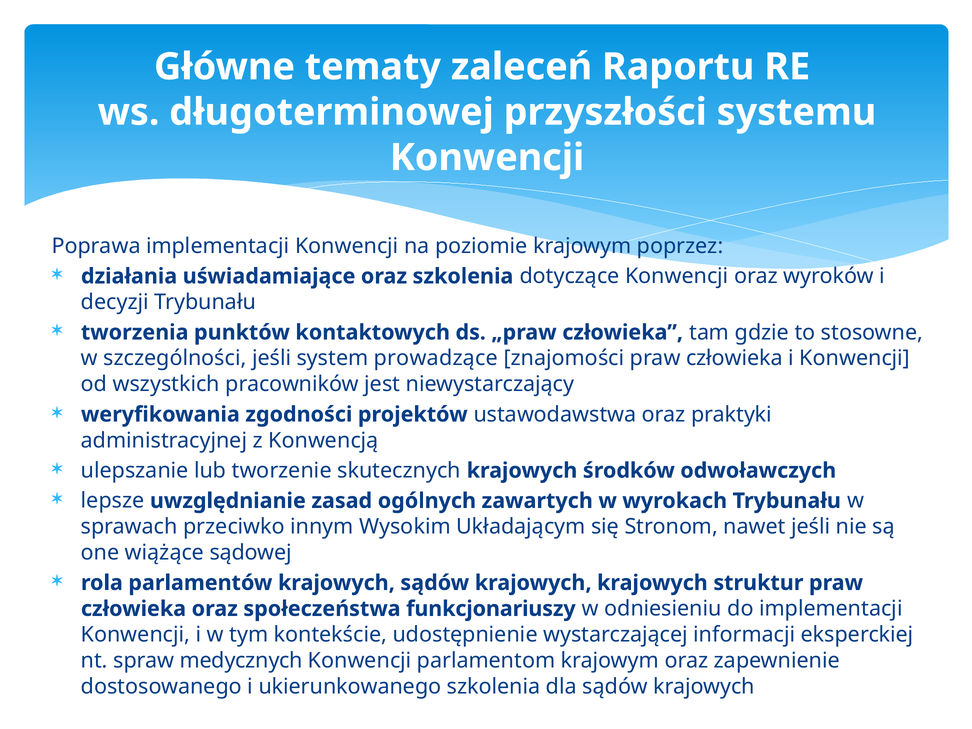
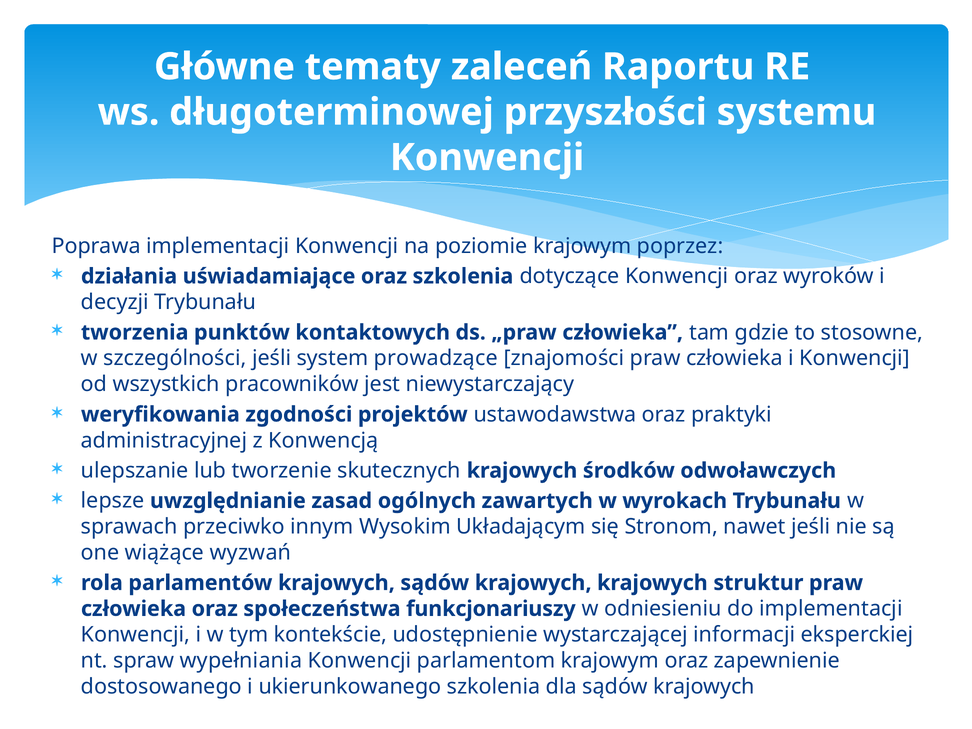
sądowej: sądowej -> wyzwań
medycznych: medycznych -> wypełniania
